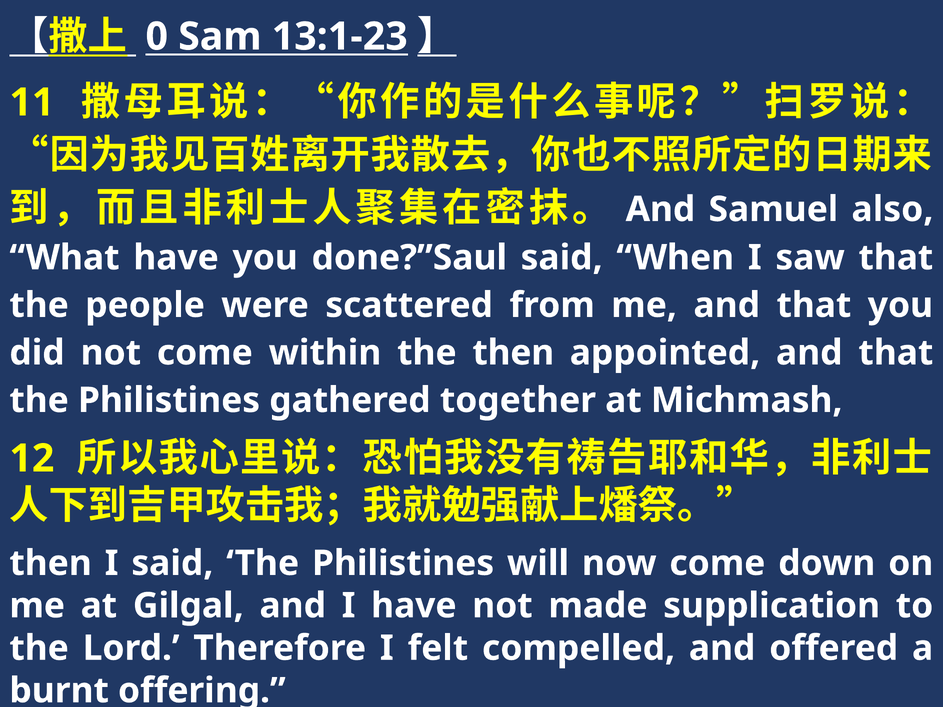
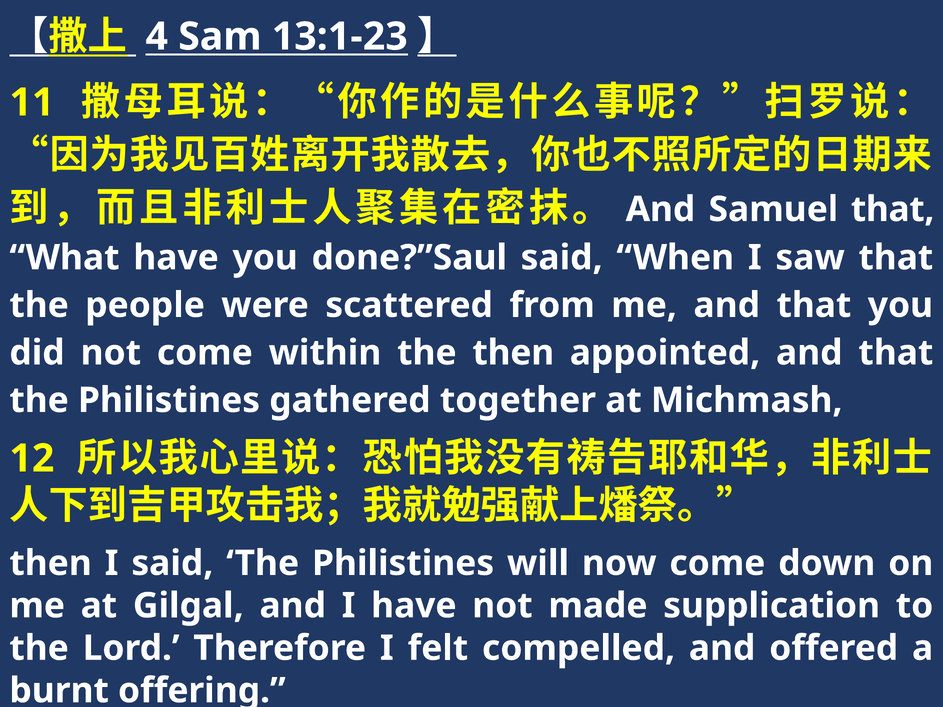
0: 0 -> 4
Samuel also: also -> that
